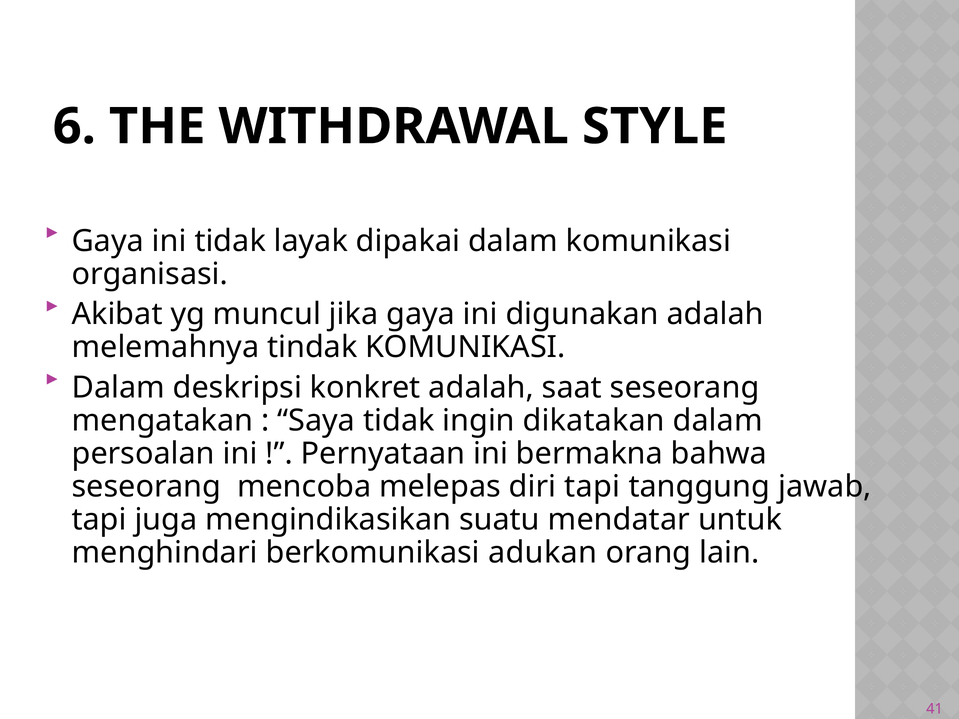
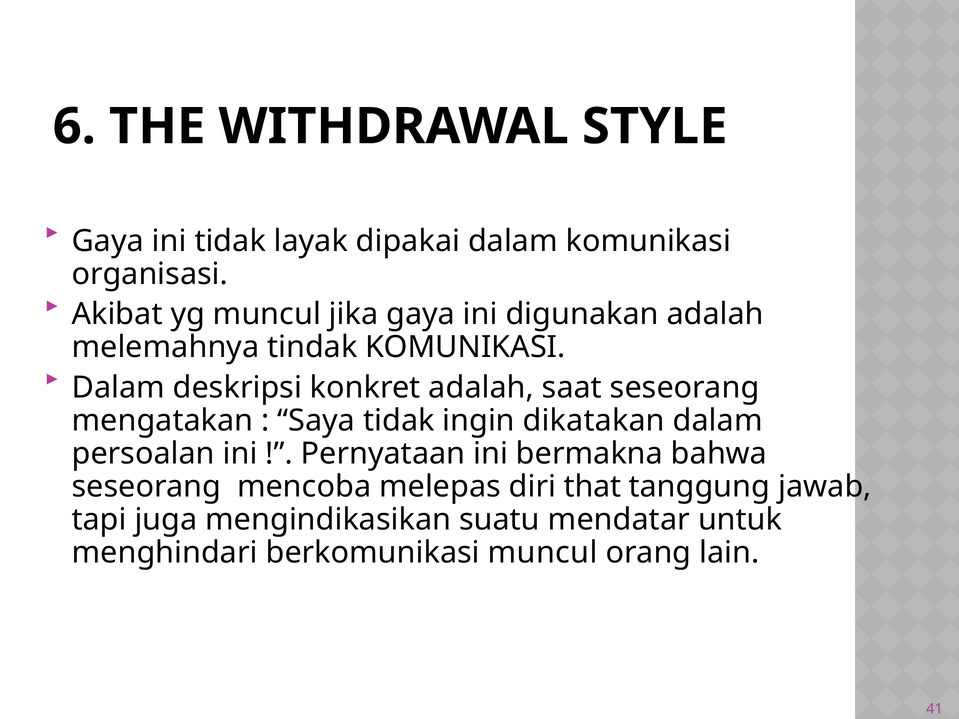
diri tapi: tapi -> that
berkomunikasi adukan: adukan -> muncul
